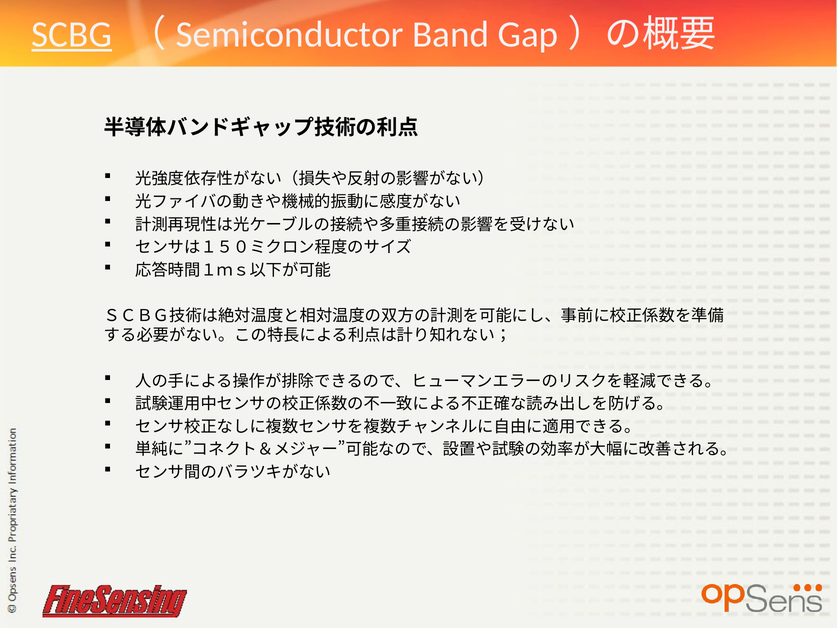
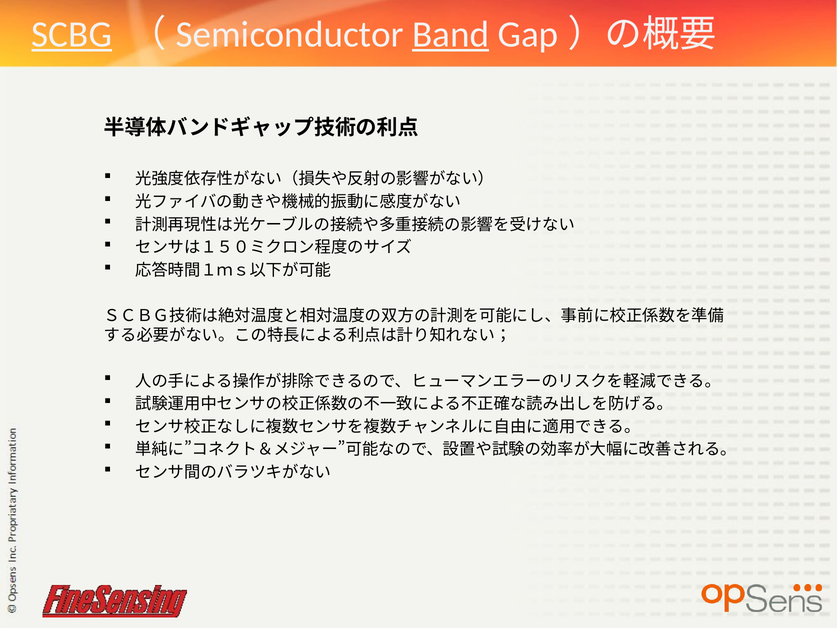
Band underline: none -> present
